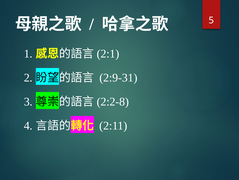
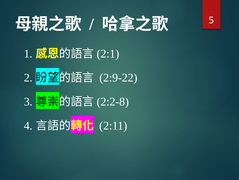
2:9-31: 2:9-31 -> 2:9-22
